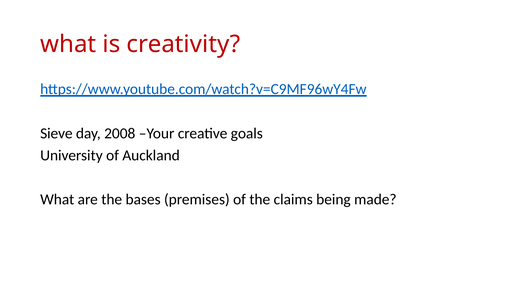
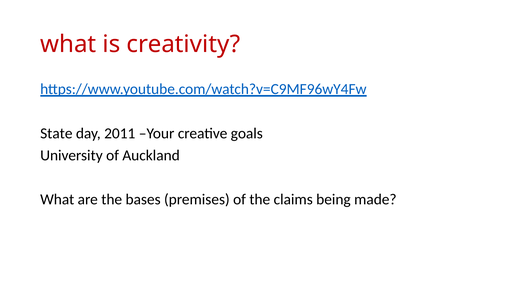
Sieve: Sieve -> State
2008: 2008 -> 2011
